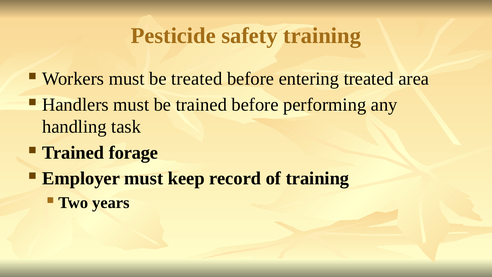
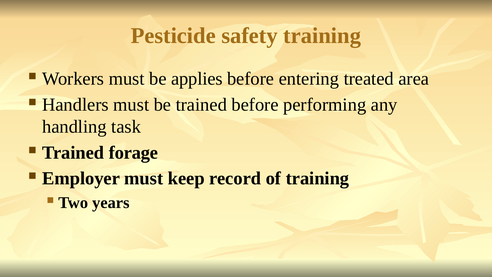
be treated: treated -> applies
